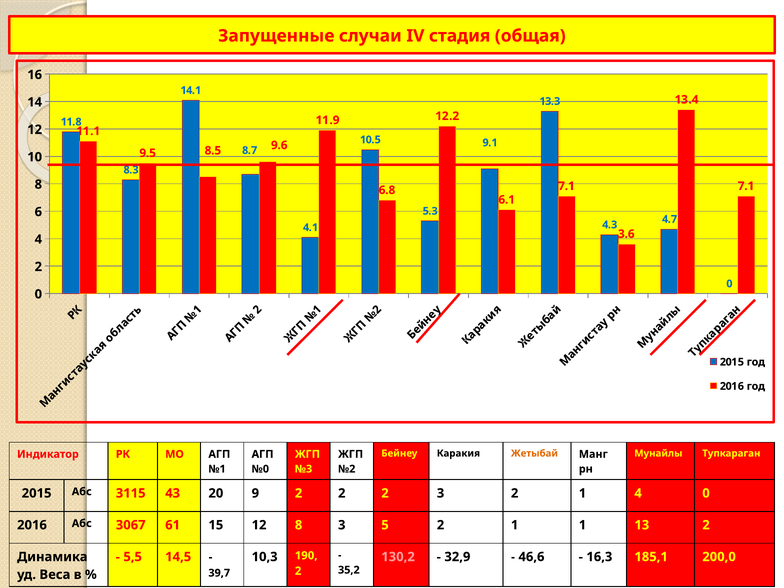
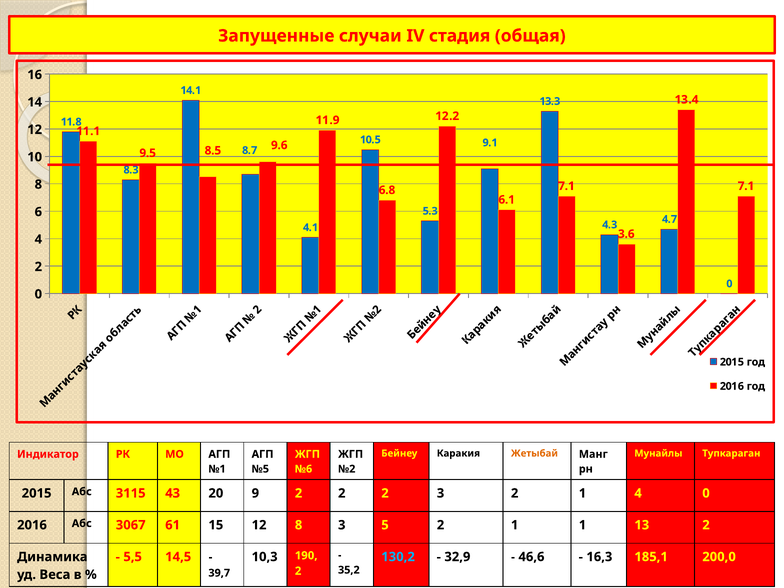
№0: №0 -> №5
№3: №3 -> №6
130,2 colour: pink -> light blue
